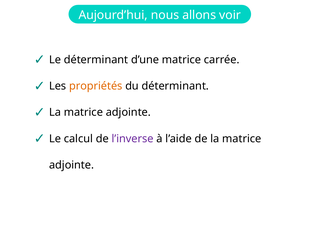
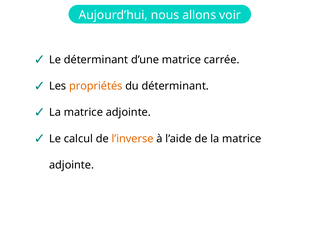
l’inverse colour: purple -> orange
